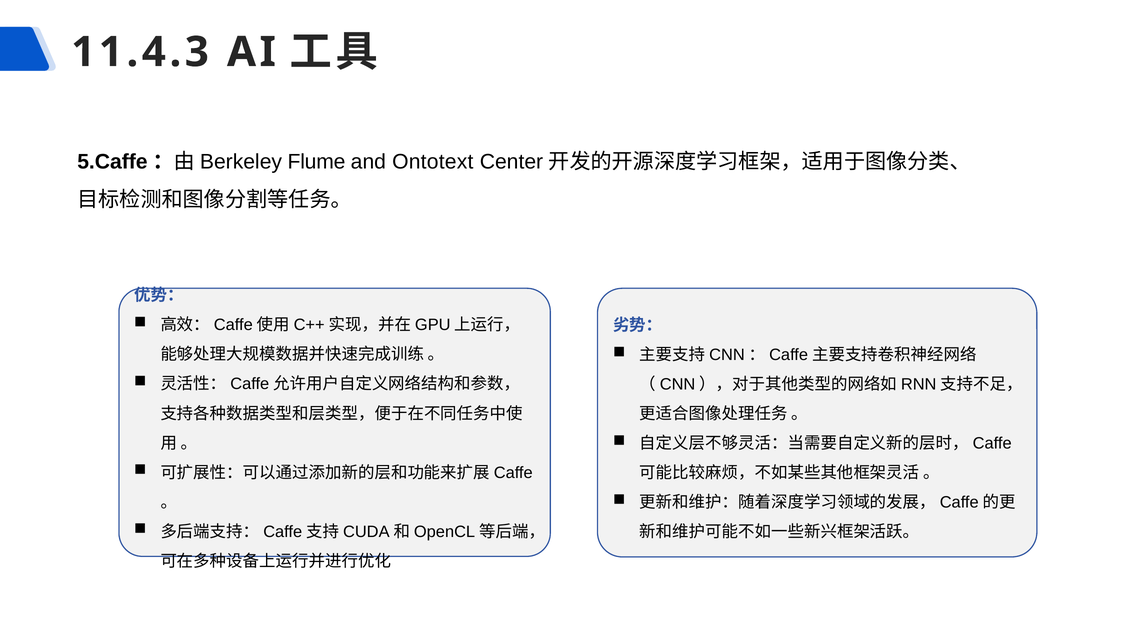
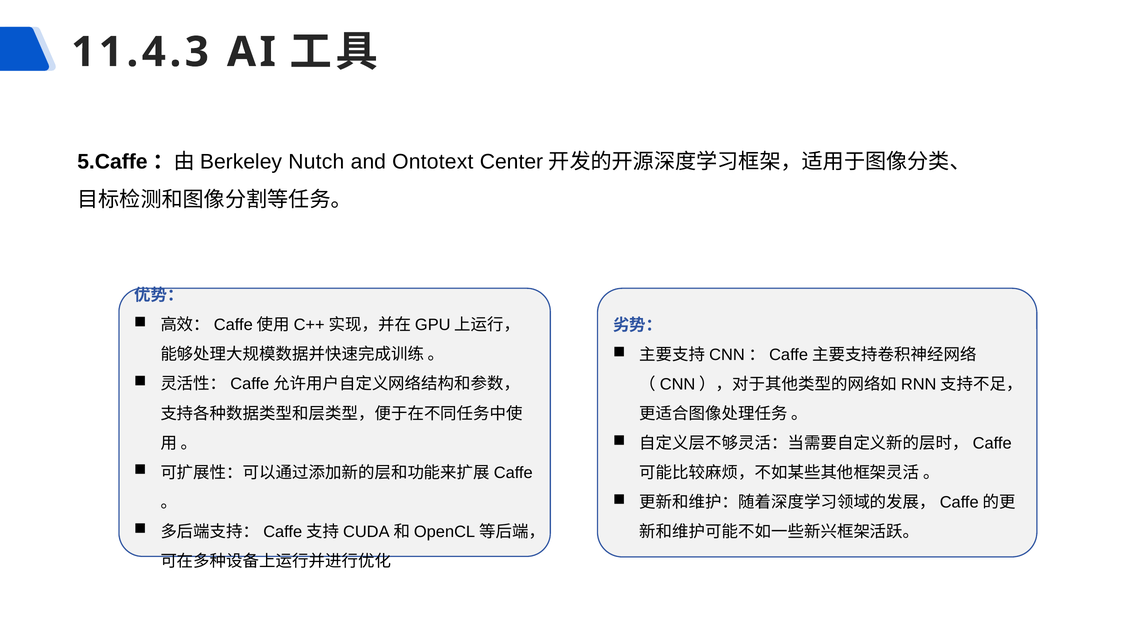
Flume: Flume -> Nutch
